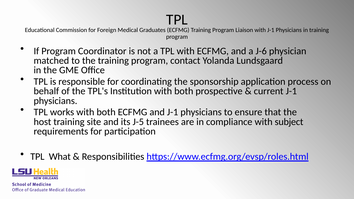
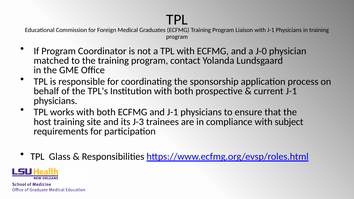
J-6: J-6 -> J-0
J-5: J-5 -> J-3
What: What -> Glass
